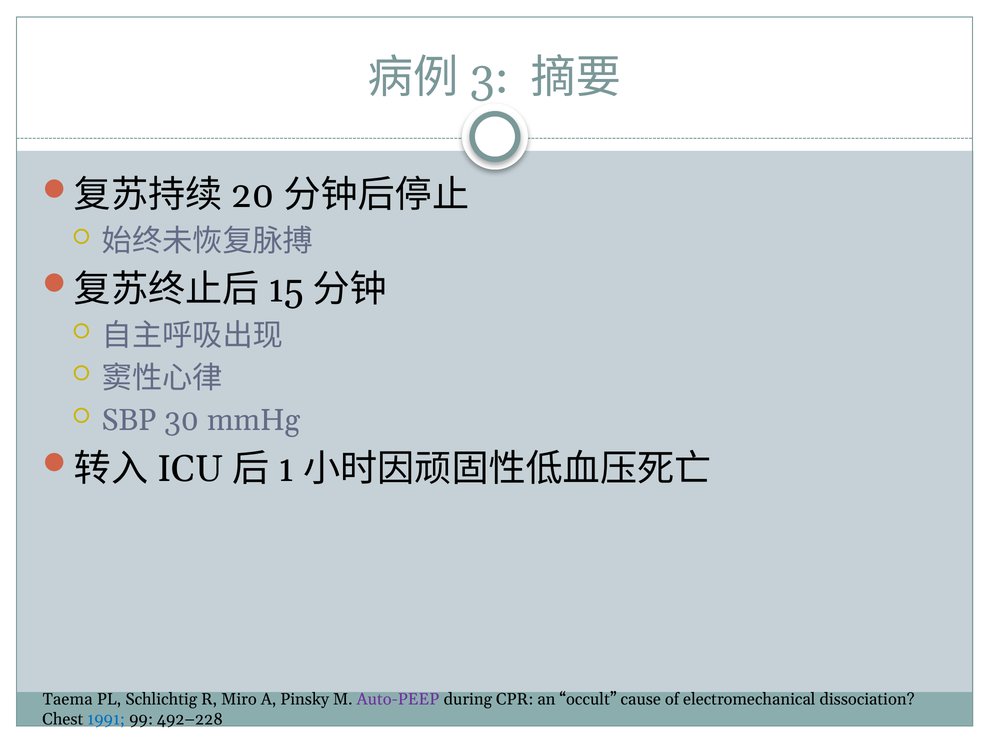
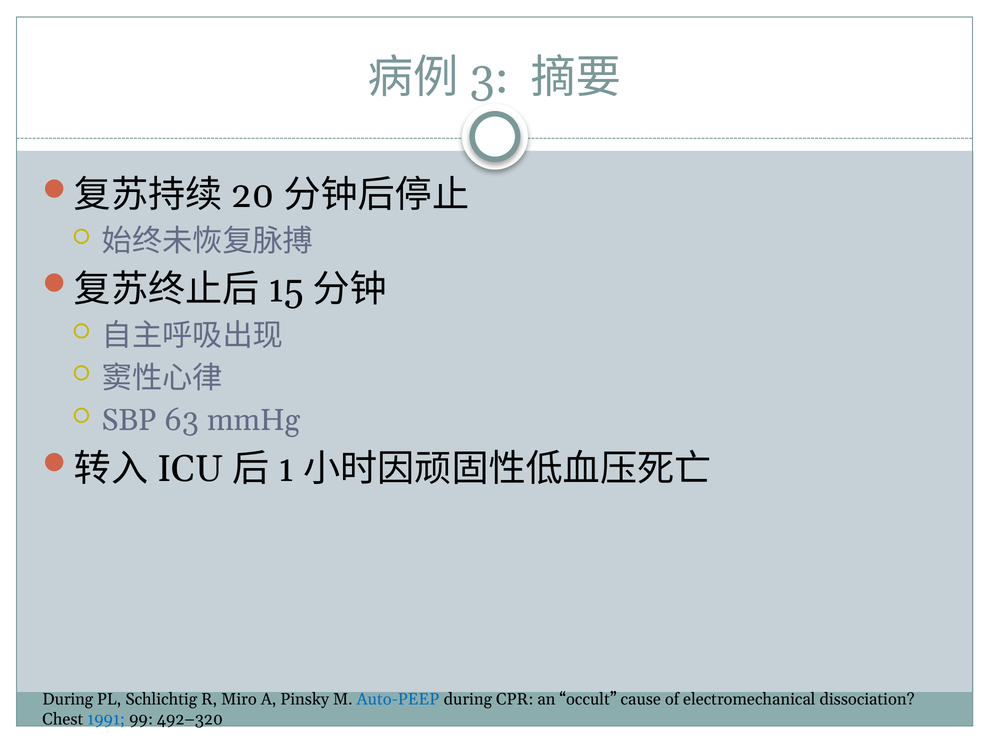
30: 30 -> 63
Taema at (68, 699): Taema -> During
Auto-PEEP colour: purple -> blue
492–228: 492–228 -> 492–320
